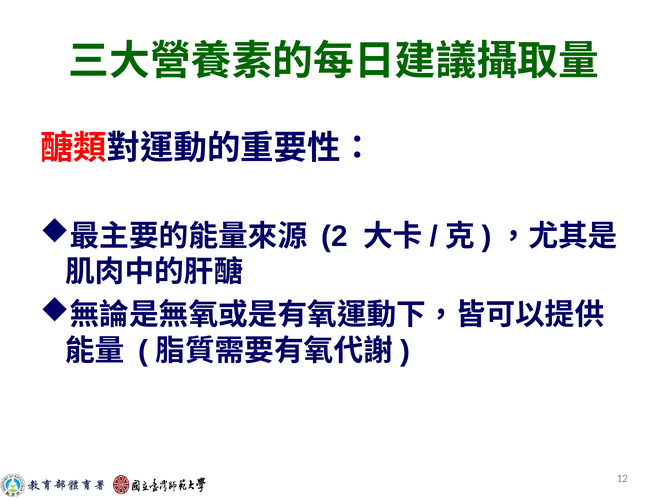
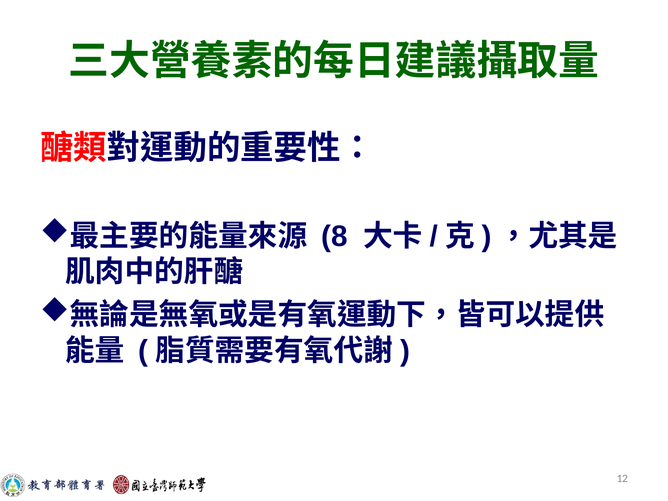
2: 2 -> 8
